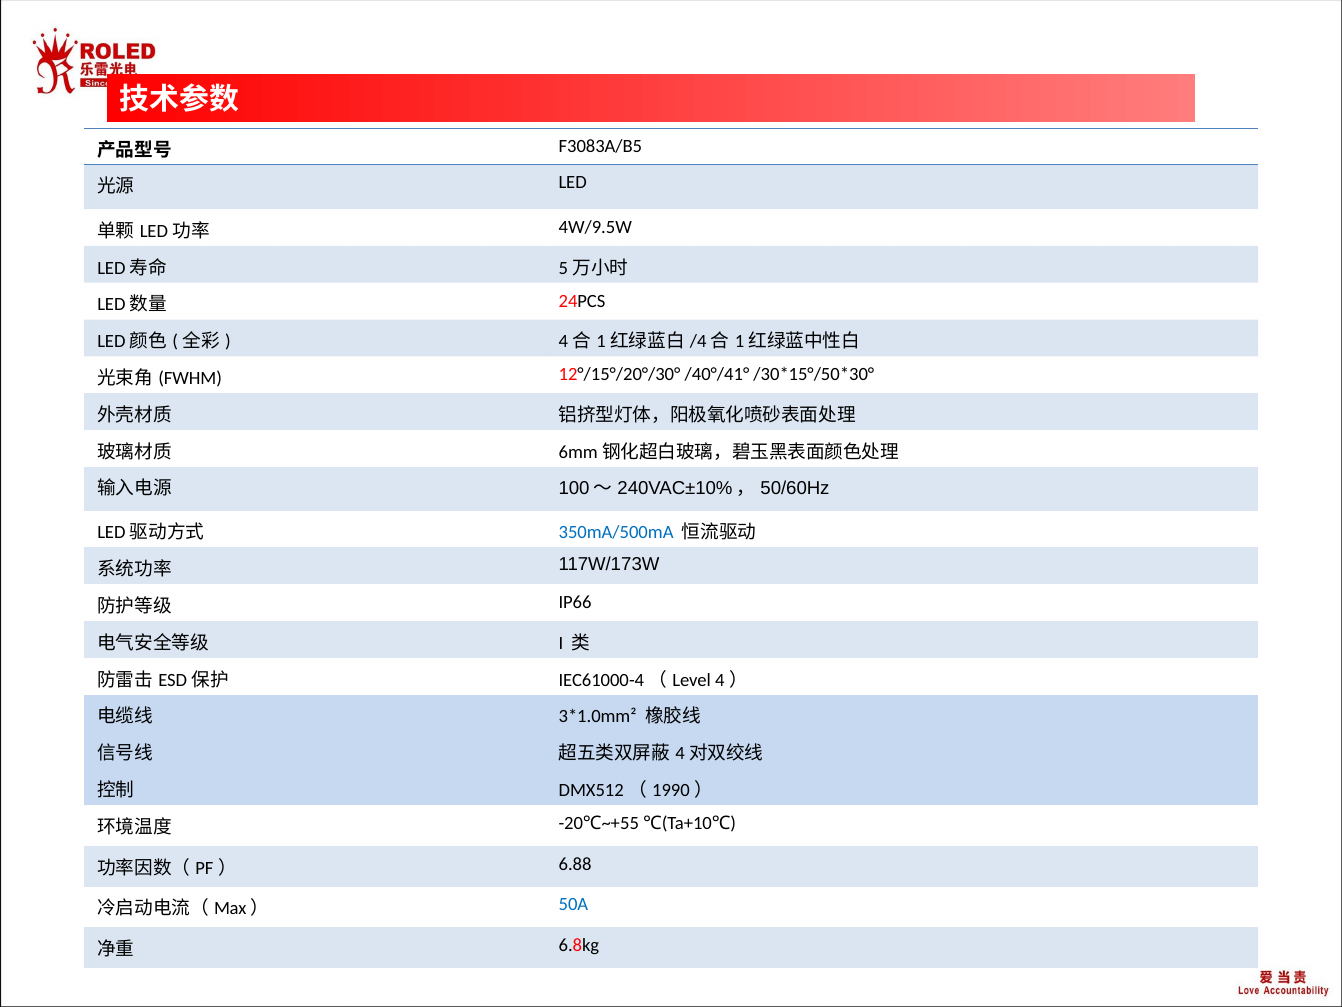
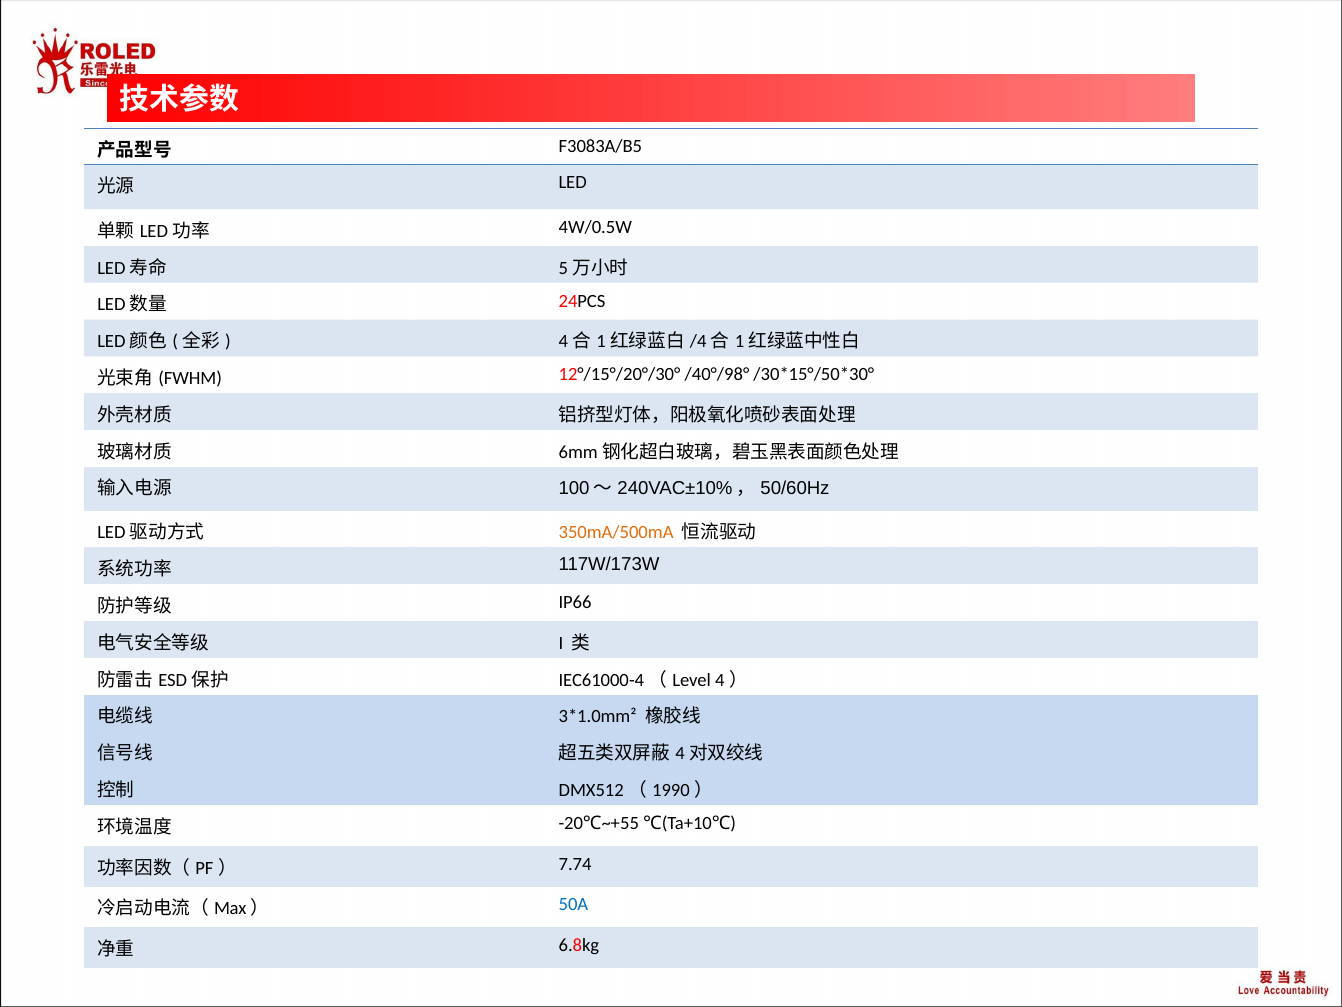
4W/9.5W: 4W/9.5W -> 4W/0.5W
/40°/41°: /40°/41° -> /40°/98°
350mA/500mA colour: blue -> orange
6.88: 6.88 -> 7.74
